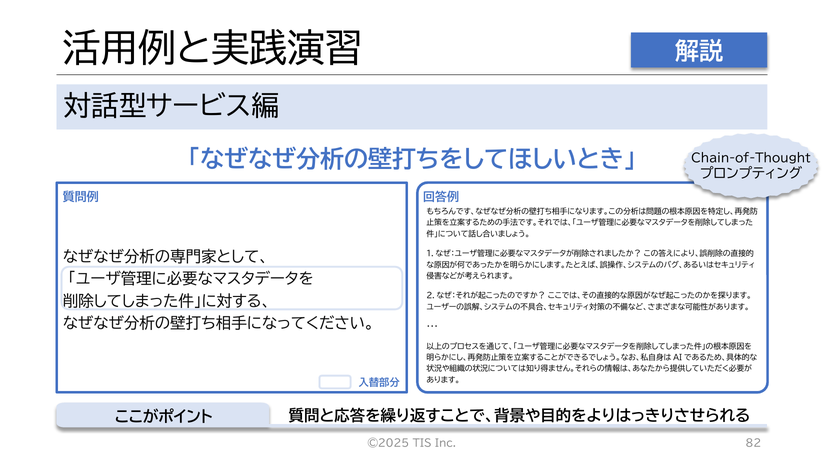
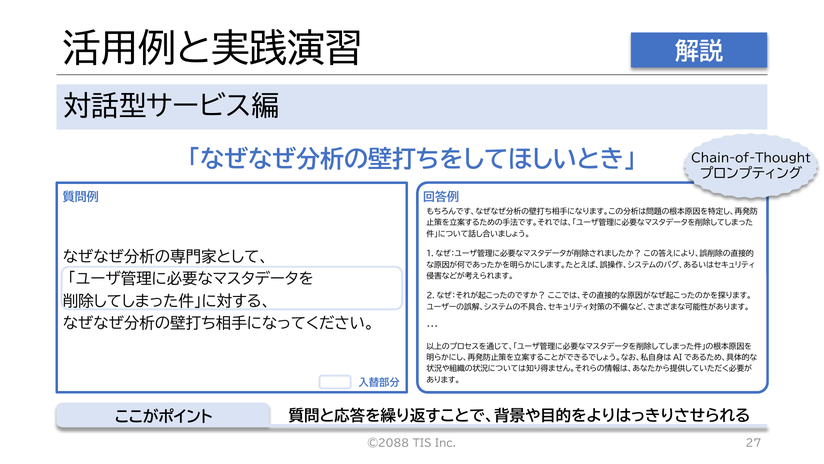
©2025: ©2025 -> ©2088
82: 82 -> 27
